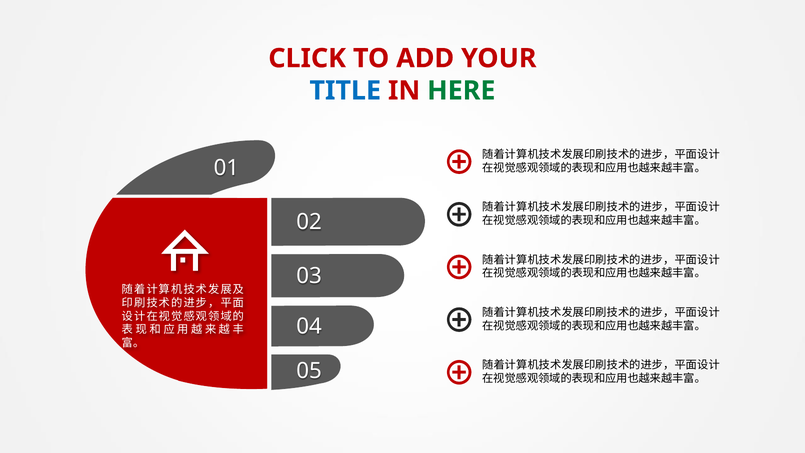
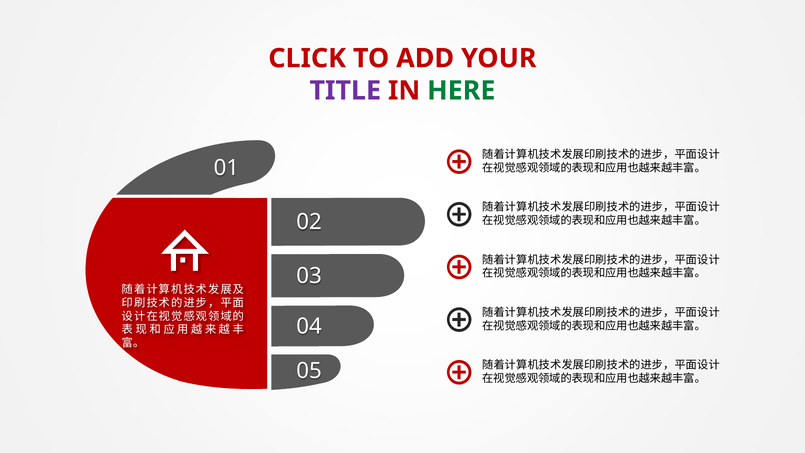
TITLE colour: blue -> purple
